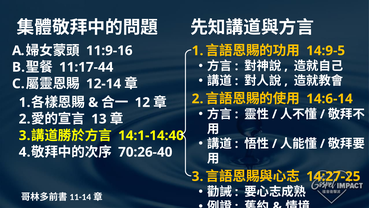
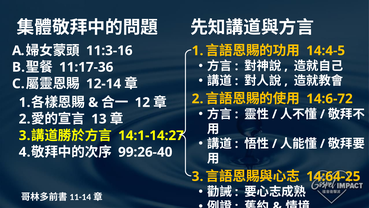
11:9-16: 11:9-16 -> 11:3-16
14:9-5: 14:9-5 -> 14:4-5
11:17-44: 11:17-44 -> 11:17-36
14:6-14: 14:6-14 -> 14:6-72
14:1-14:40: 14:1-14:40 -> 14:1-14:27
70:26-40: 70:26-40 -> 99:26-40
14:27-25: 14:27-25 -> 14:64-25
